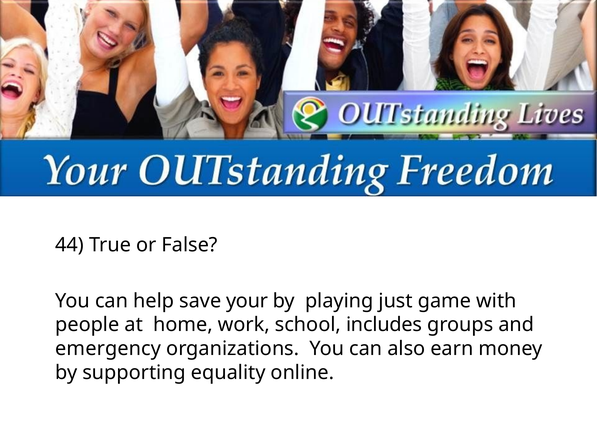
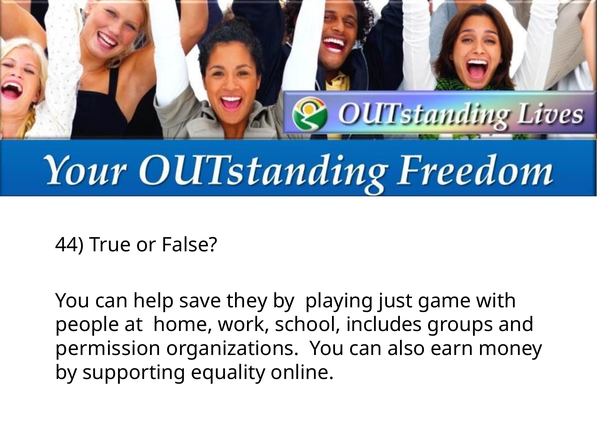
your: your -> they
emergency: emergency -> permission
